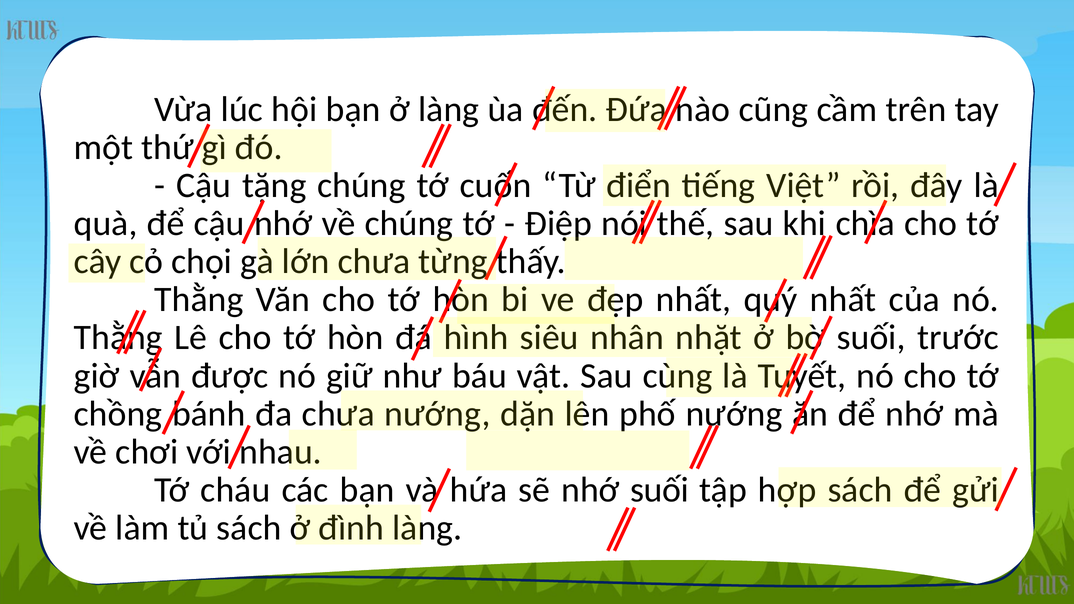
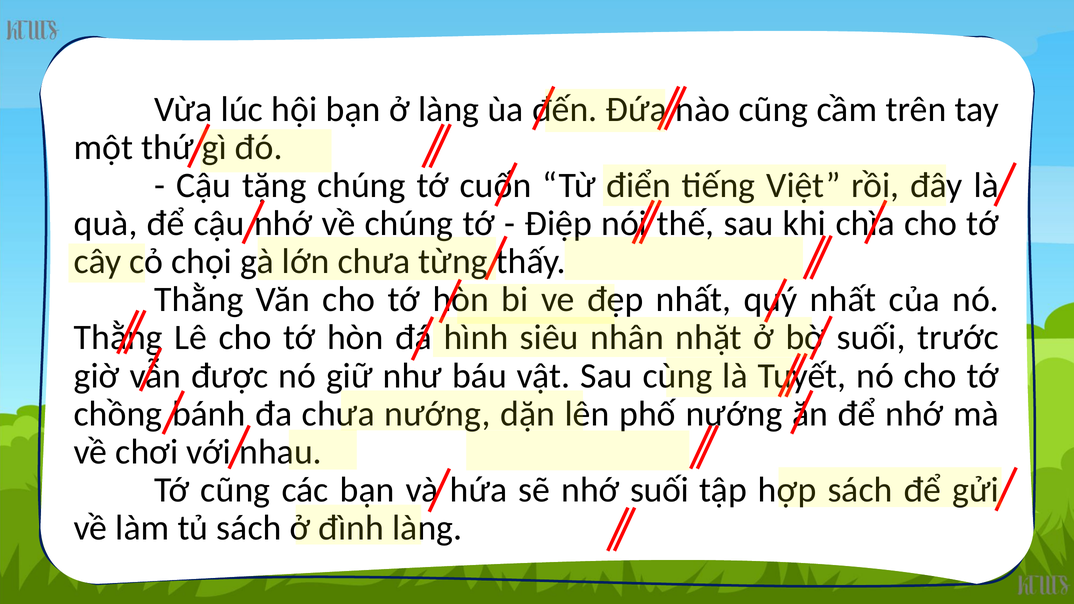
Tớ cháu: cháu -> cũng
